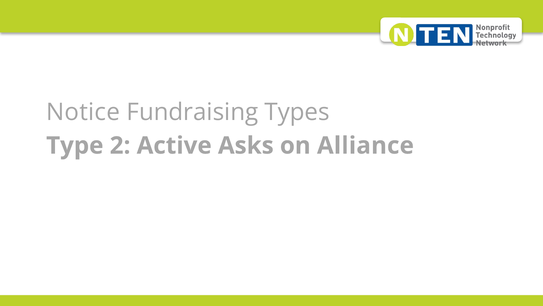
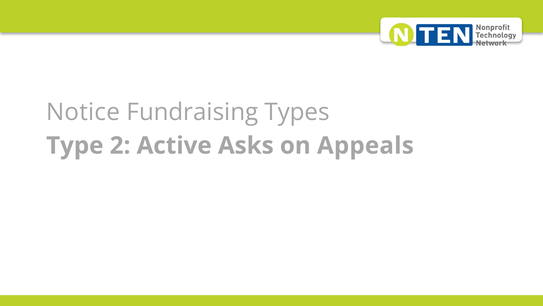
Alliance: Alliance -> Appeals
